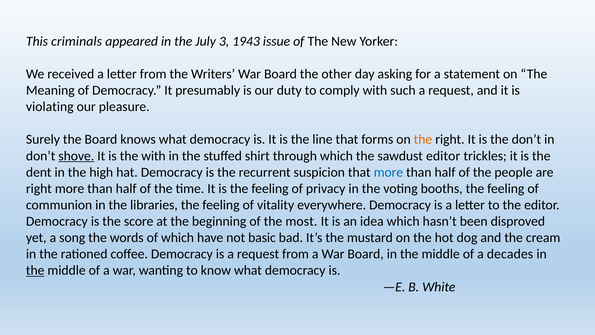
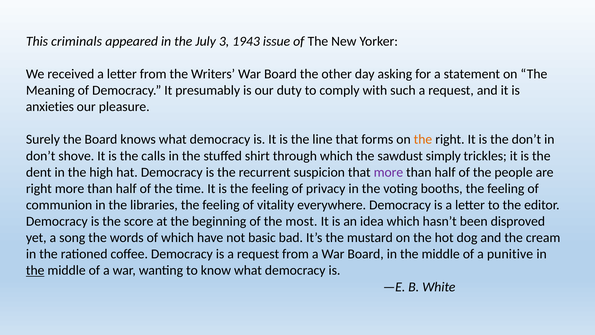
violating: violating -> anxieties
shove underline: present -> none
the with: with -> calls
sawdust editor: editor -> simply
more at (388, 172) colour: blue -> purple
decades: decades -> punitive
